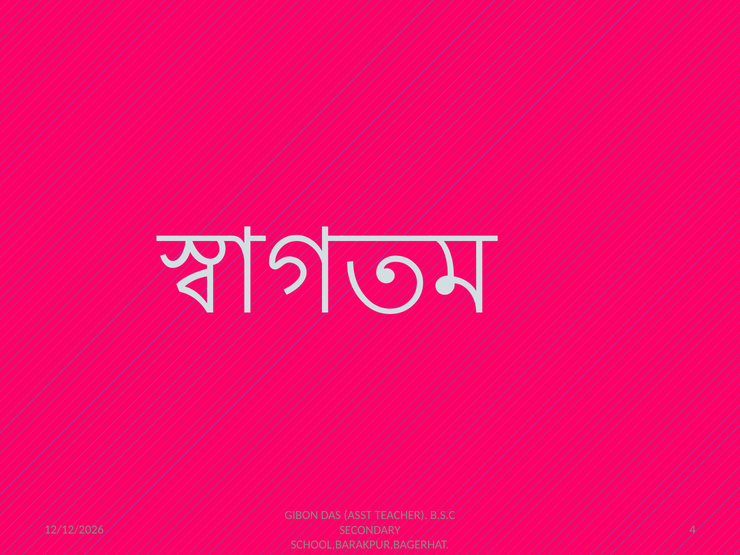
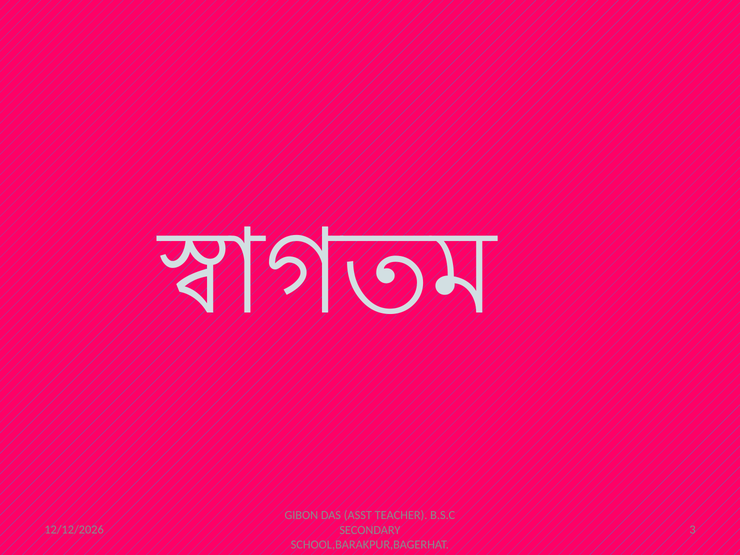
4: 4 -> 3
